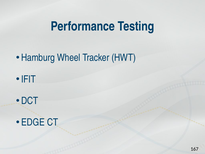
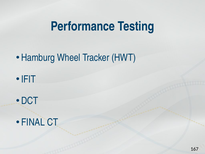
EDGE: EDGE -> FINAL
